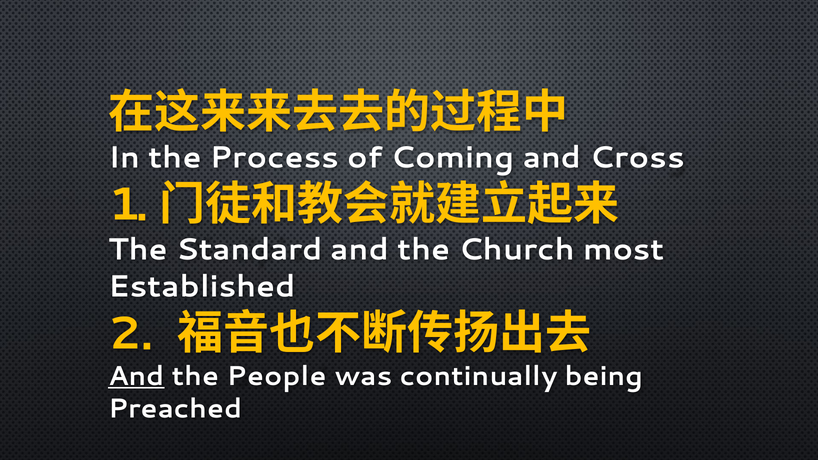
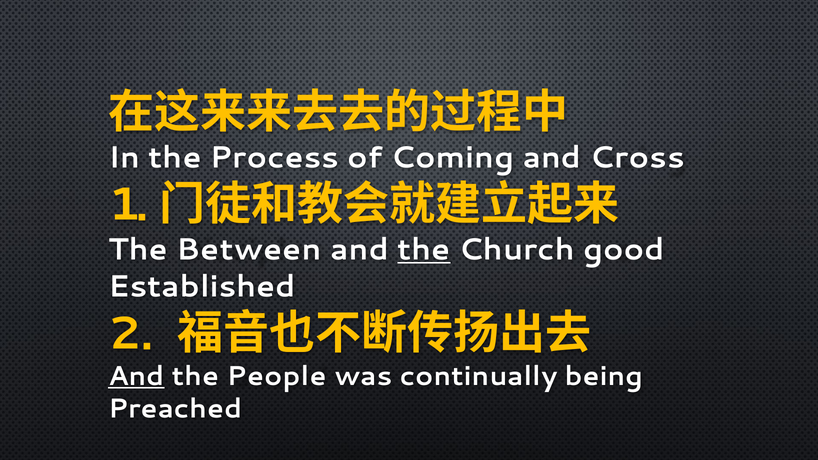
Standard: Standard -> Between
the at (424, 250) underline: none -> present
most: most -> good
